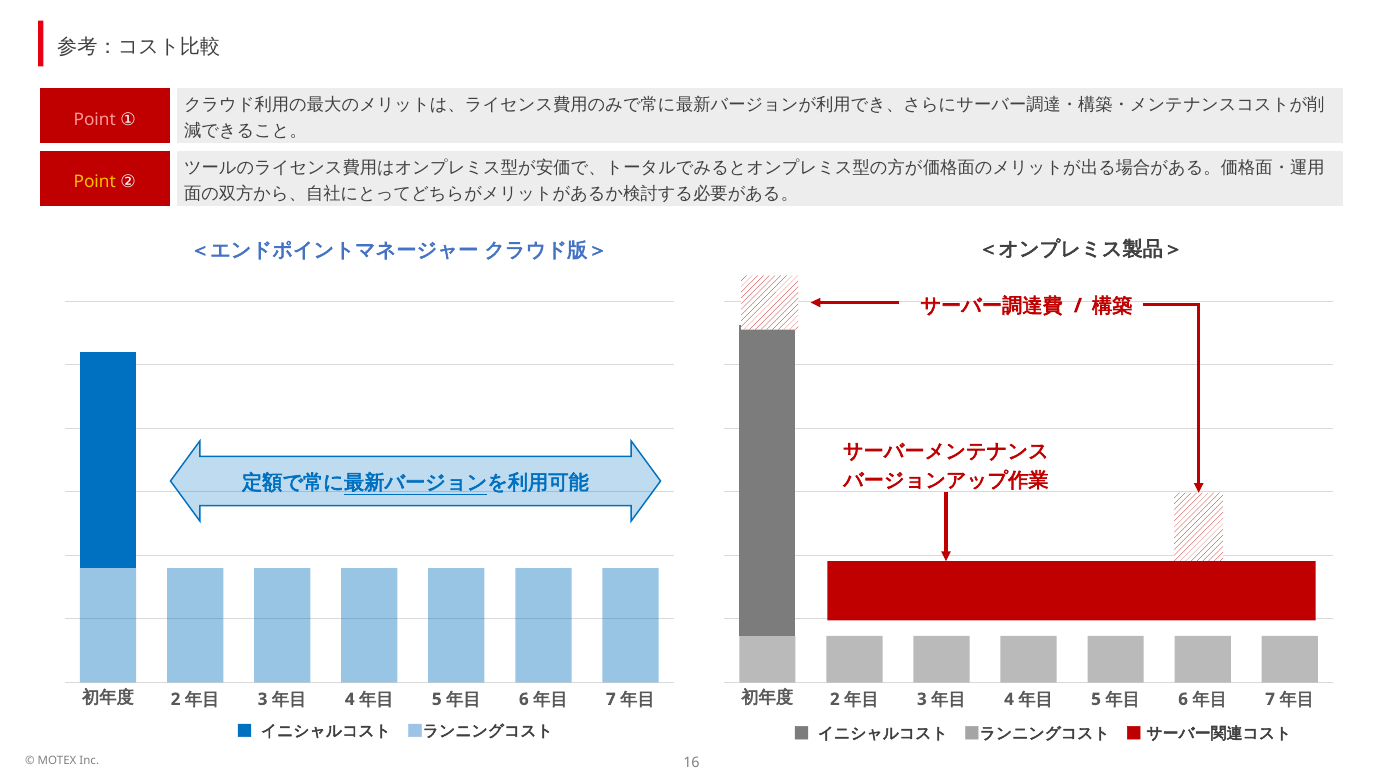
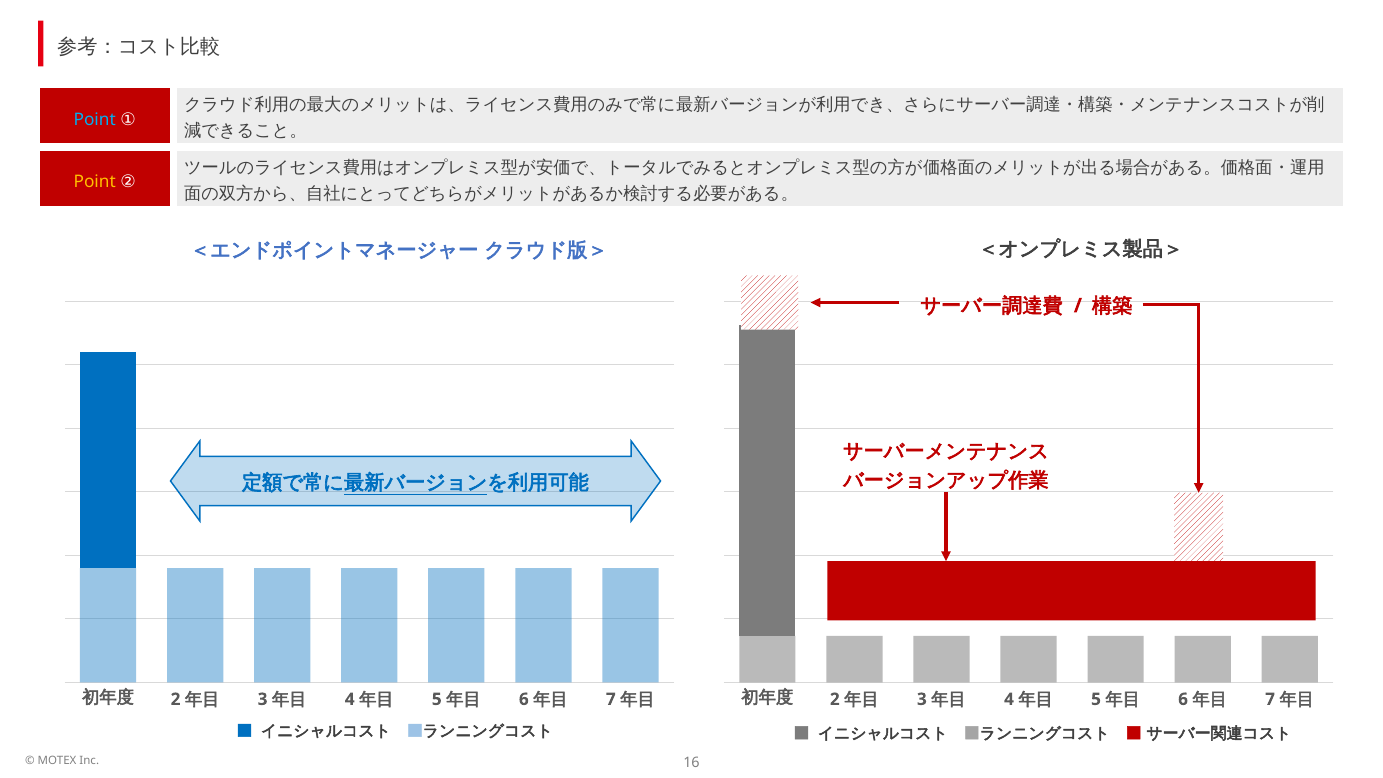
Point at (95, 119) colour: pink -> light blue
